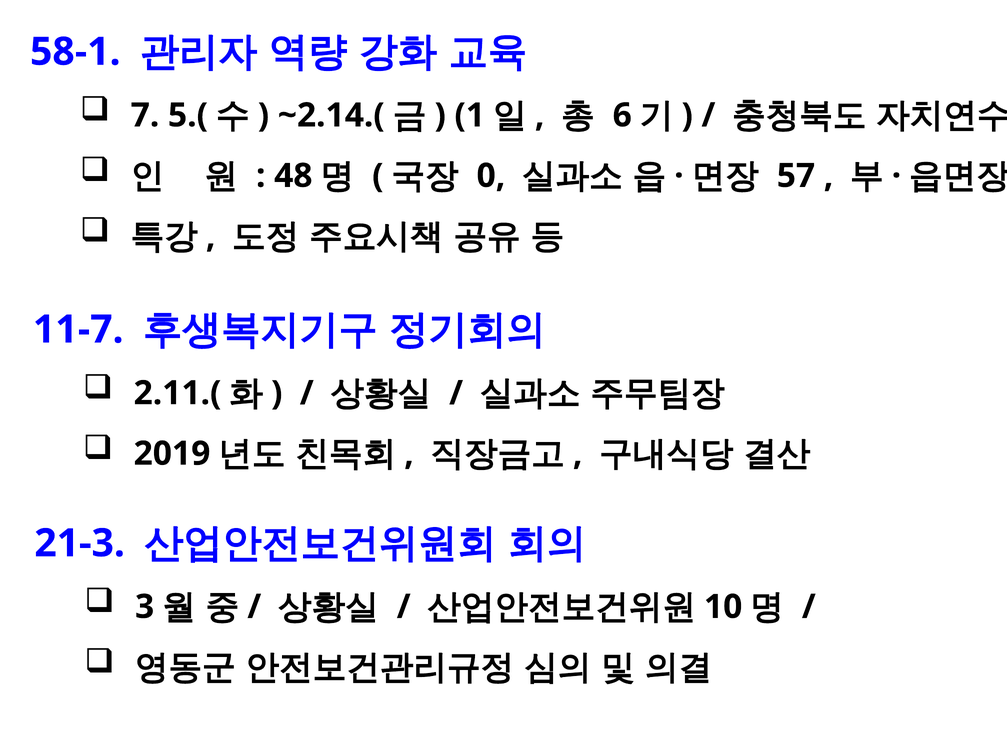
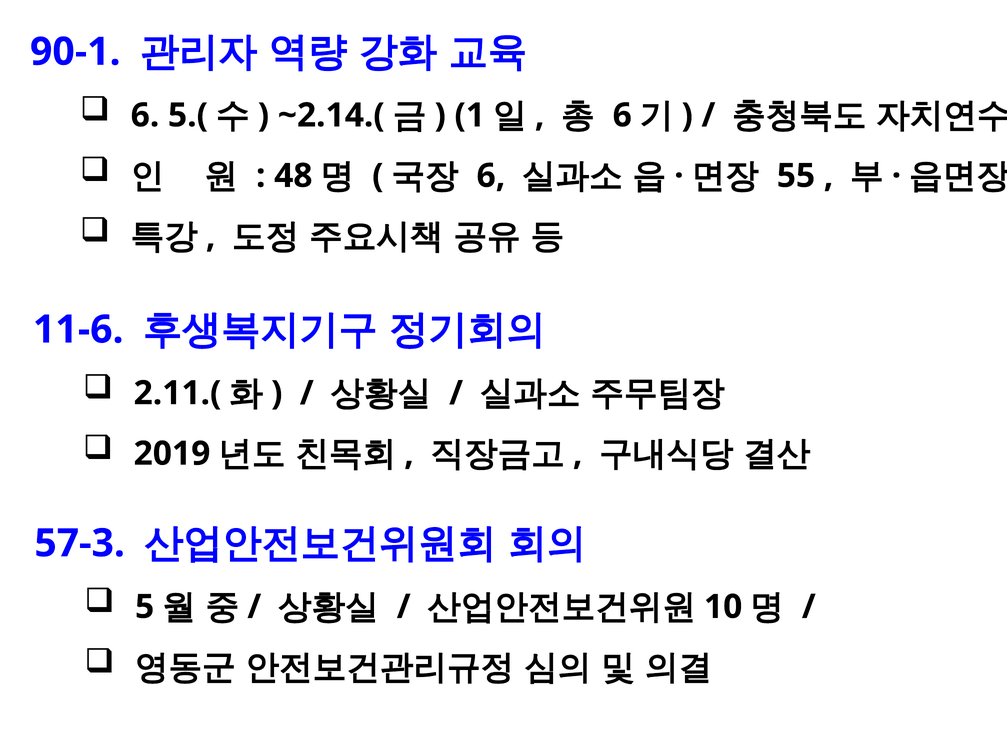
58-1: 58-1 -> 90-1
7 at (145, 115): 7 -> 6
0 at (491, 176): 0 -> 6
57: 57 -> 55
11-7: 11-7 -> 11-6
21-3: 21-3 -> 57-3
3: 3 -> 5
